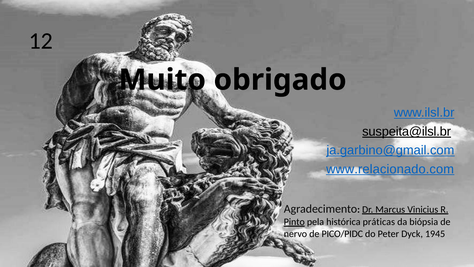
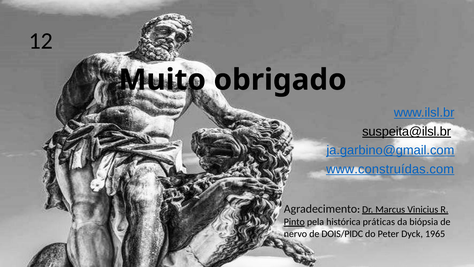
www.relacionado.com: www.relacionado.com -> www.construídas.com
PICO/PIDC: PICO/PIDC -> DOIS/PIDC
1945: 1945 -> 1965
